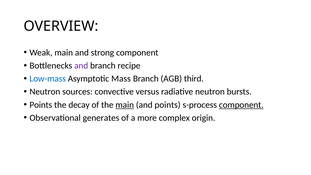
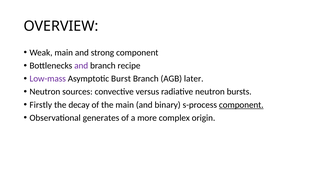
Low-mass colour: blue -> purple
Mass: Mass -> Burst
third: third -> later
Points at (41, 105): Points -> Firstly
main at (125, 105) underline: present -> none
and points: points -> binary
